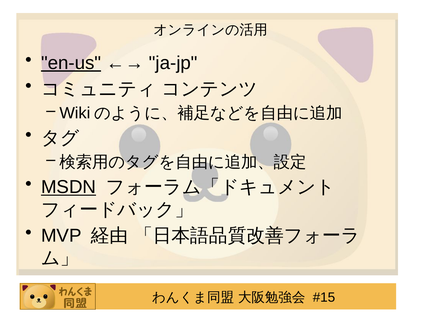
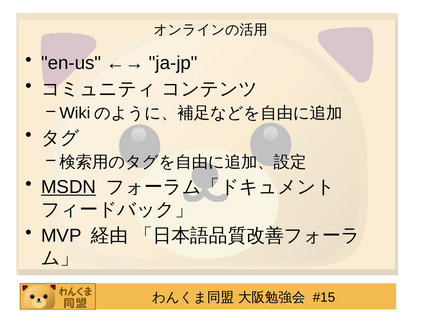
en-us underline: present -> none
